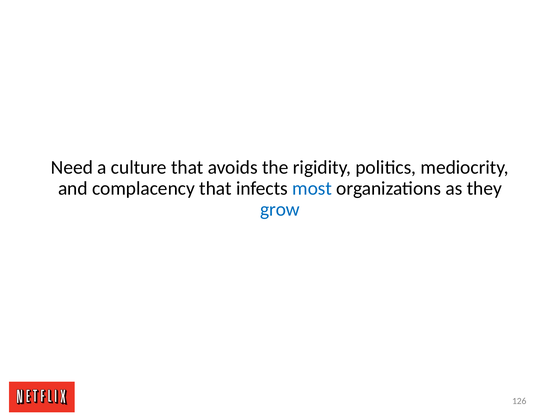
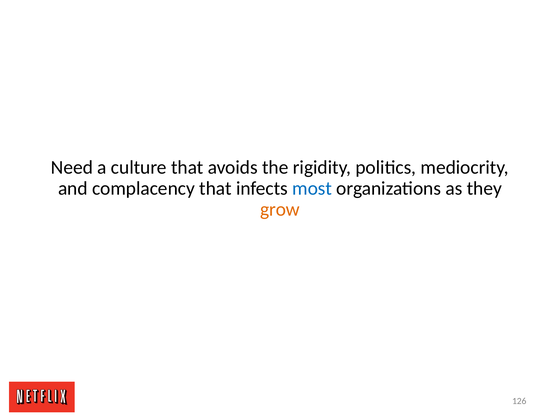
grow colour: blue -> orange
